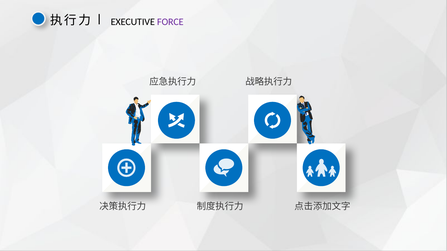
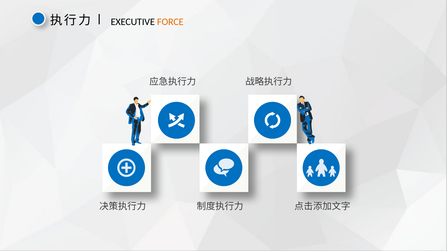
FORCE colour: purple -> orange
